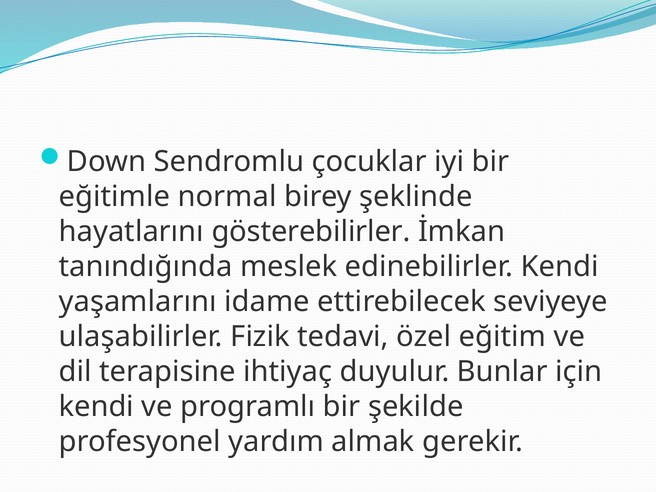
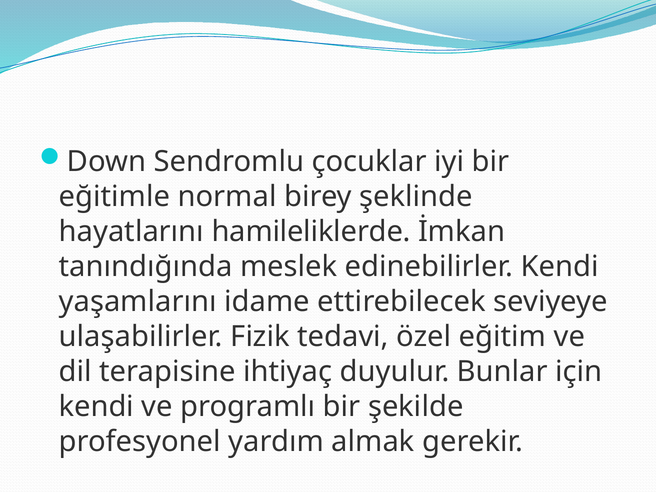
gösterebilirler: gösterebilirler -> hamileliklerde
